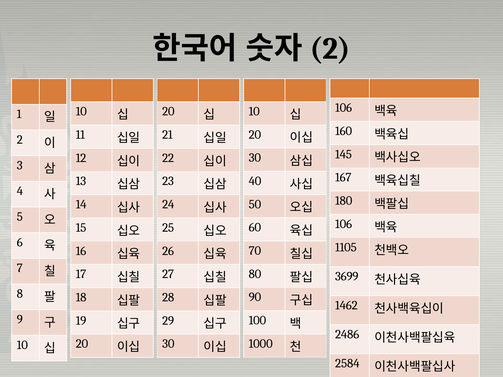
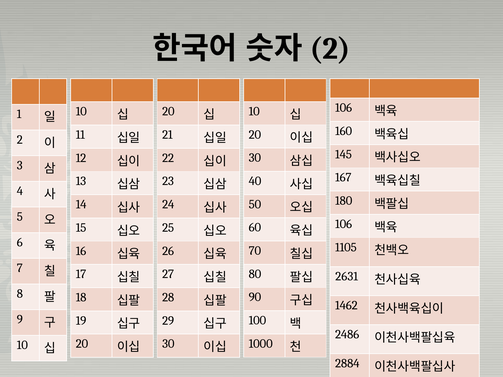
3699: 3699 -> 2631
2584: 2584 -> 2884
